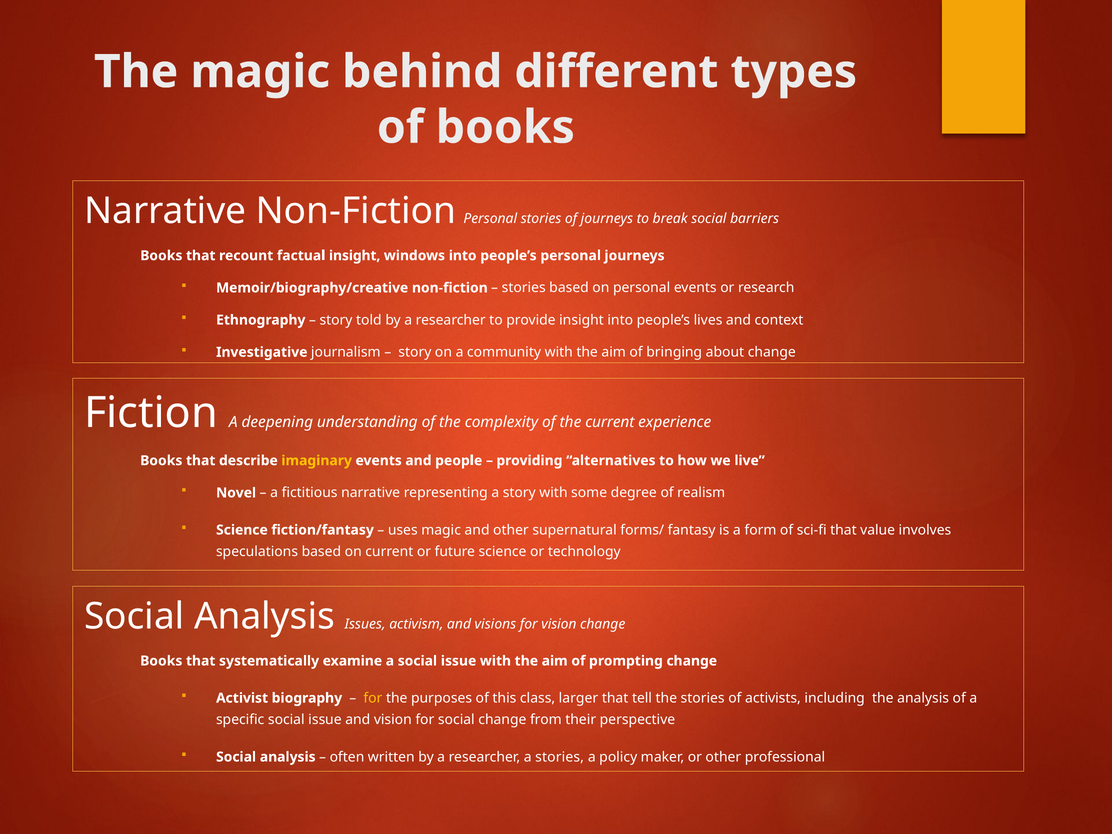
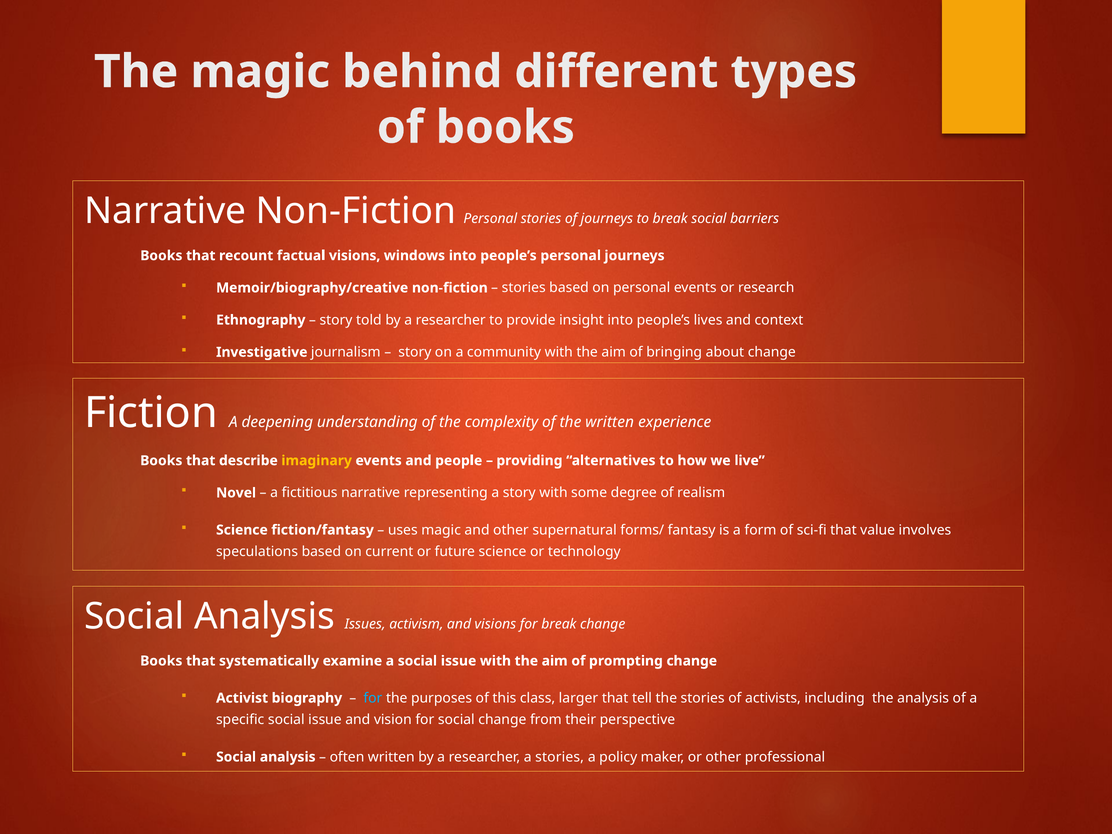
factual insight: insight -> visions
the current: current -> written
for vision: vision -> break
for at (373, 698) colour: yellow -> light blue
